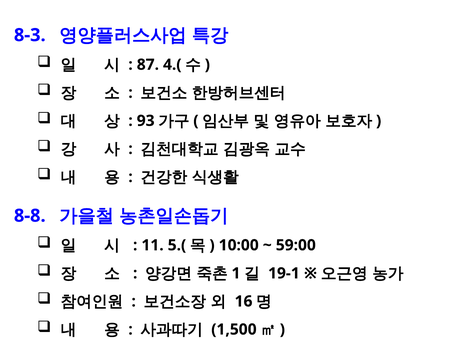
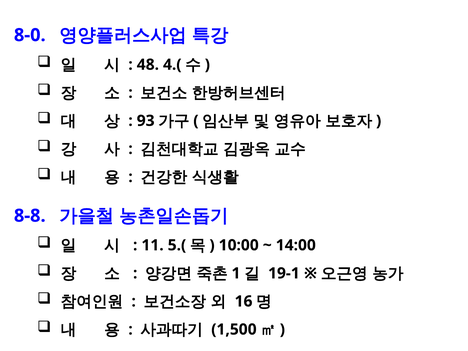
8-3: 8-3 -> 8-0
87: 87 -> 48
59:00: 59:00 -> 14:00
